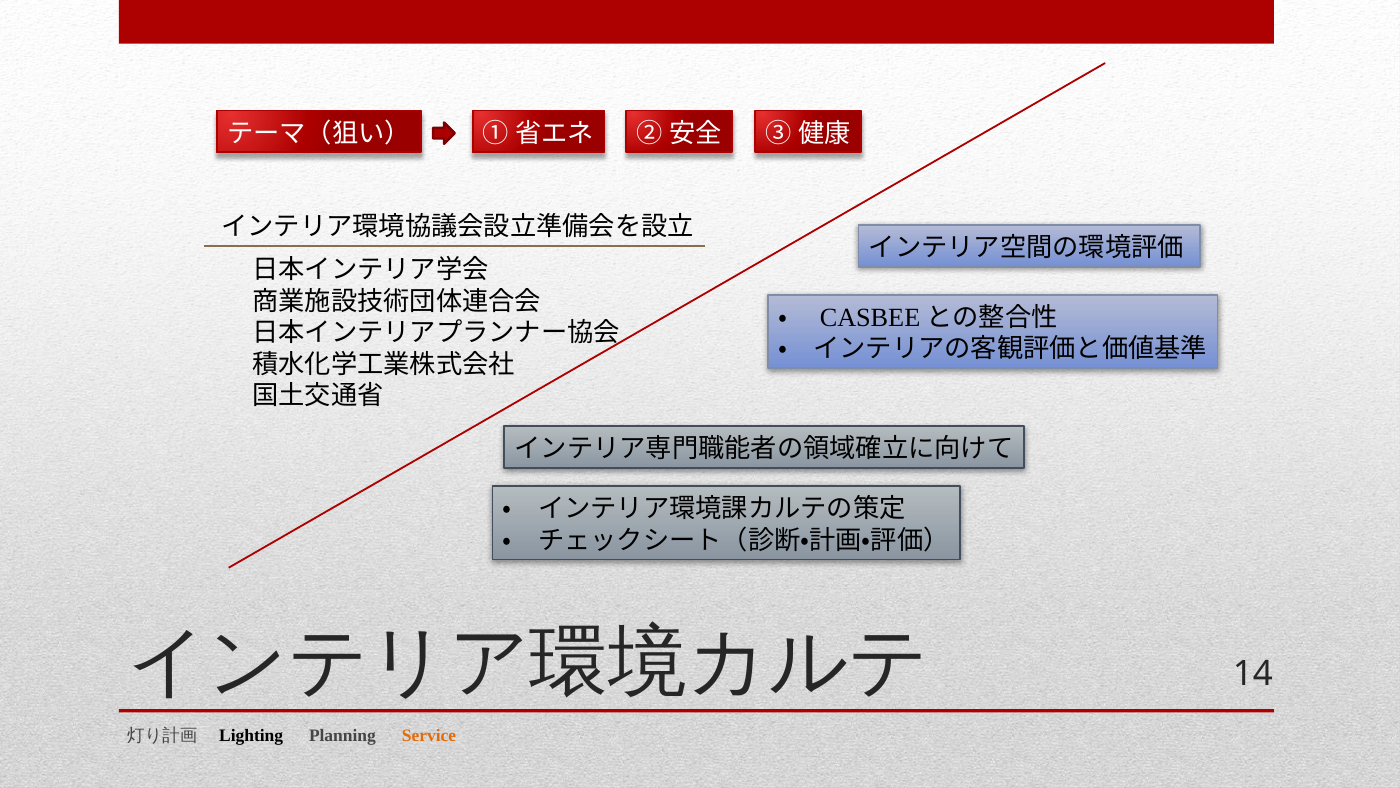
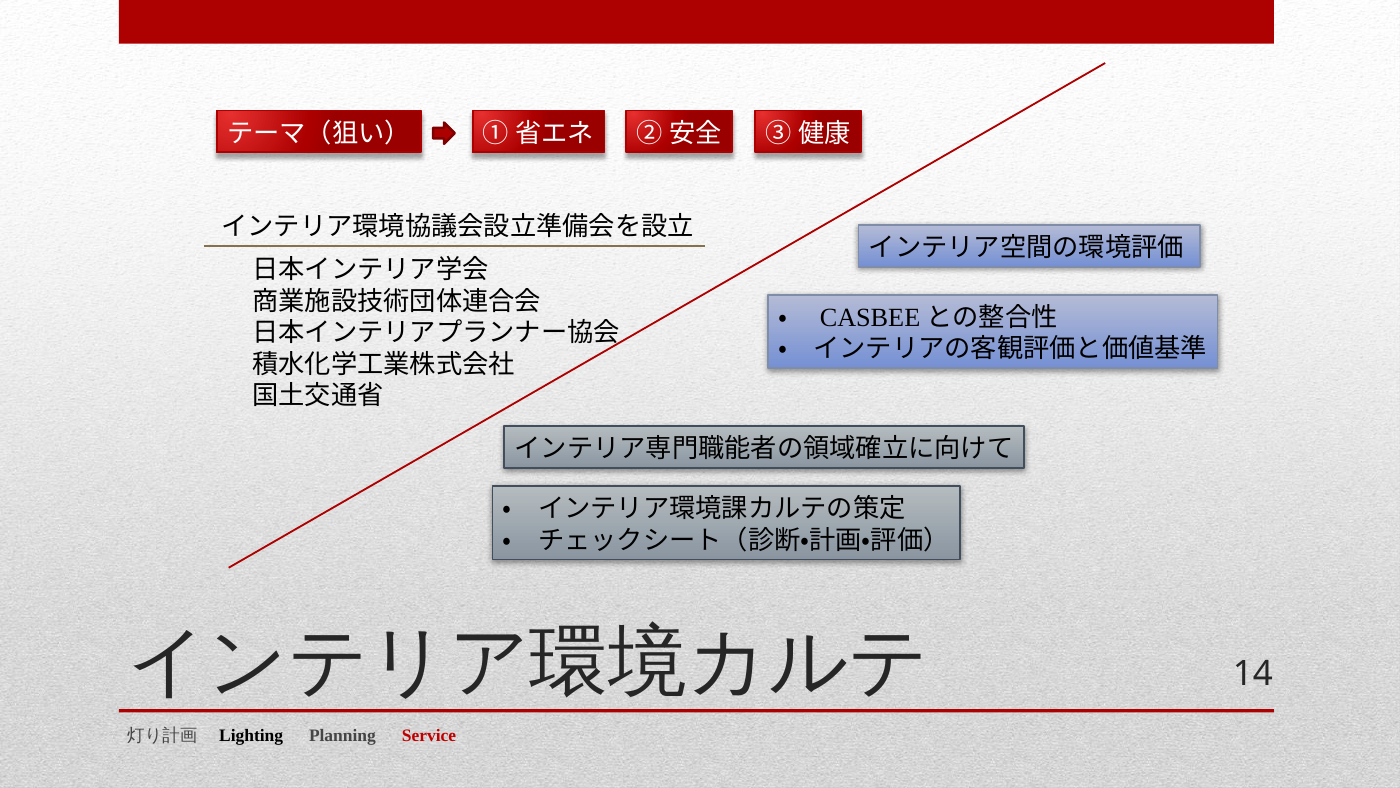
Service colour: orange -> red
